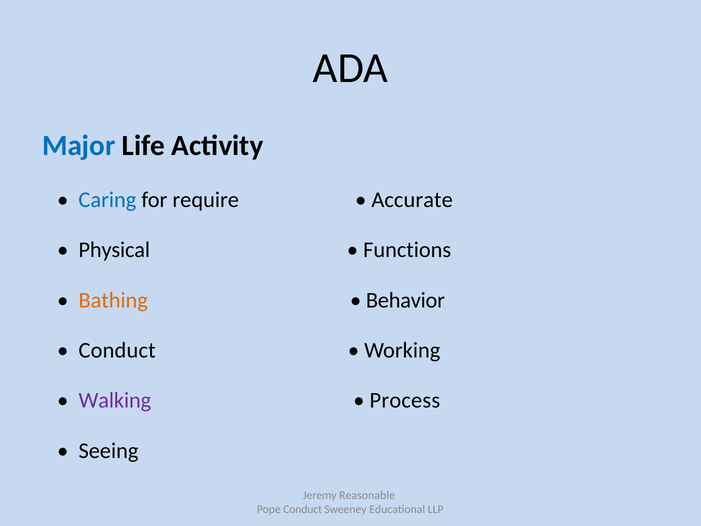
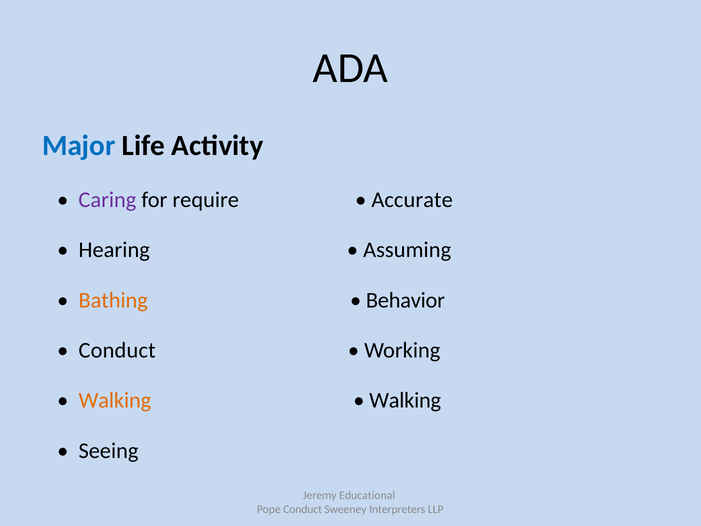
Caring colour: blue -> purple
Physical: Physical -> Hearing
Functions: Functions -> Assuming
Walking at (115, 400) colour: purple -> orange
Process at (405, 400): Process -> Walking
Reasonable: Reasonable -> Educational
Educational: Educational -> Interpreters
